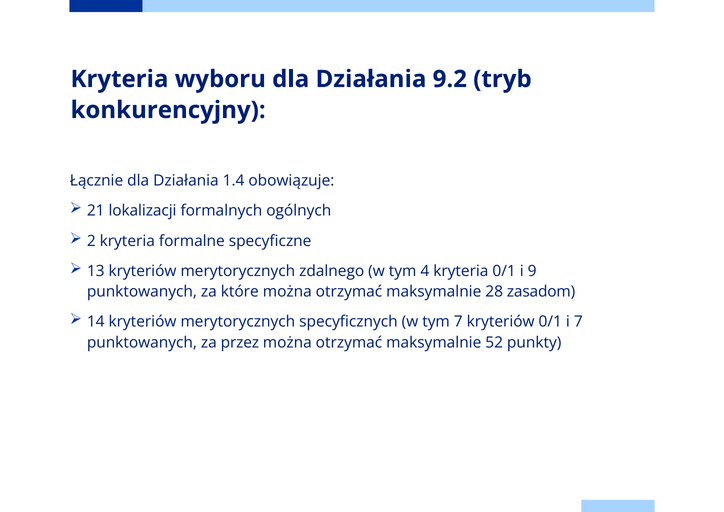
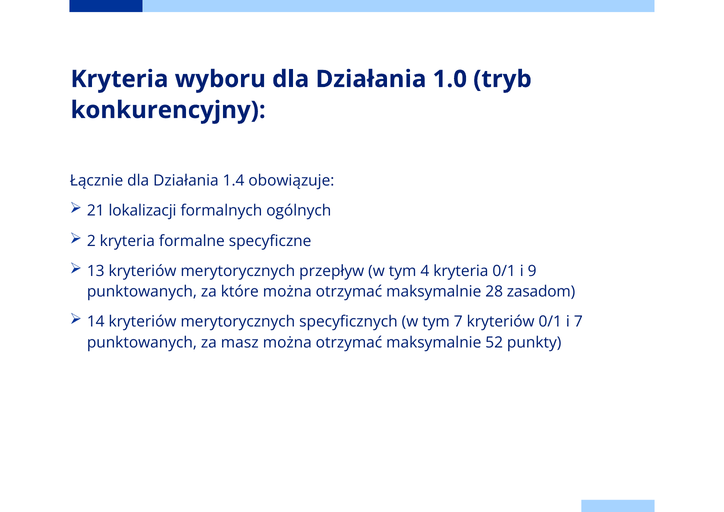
9.2: 9.2 -> 1.0
zdalnego: zdalnego -> przepływ
przez: przez -> masz
